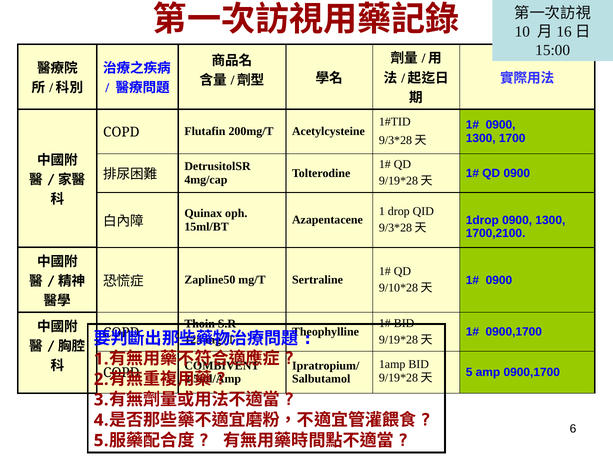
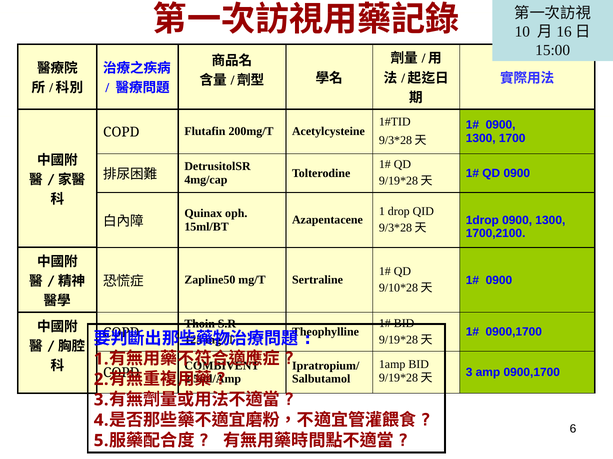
5 at (469, 373): 5 -> 3
